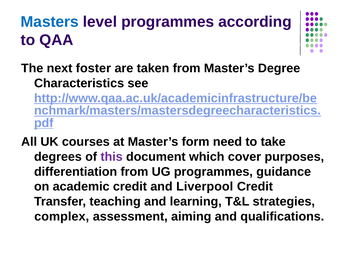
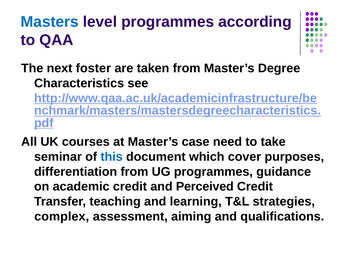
form: form -> case
degrees: degrees -> seminar
this colour: purple -> blue
Liverpool: Liverpool -> Perceived
